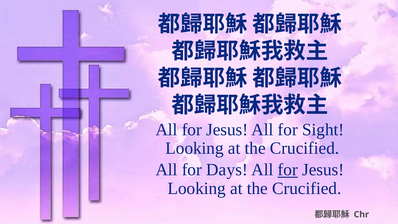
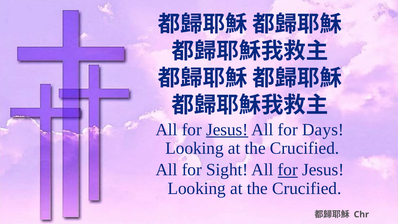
Jesus at (227, 130) underline: none -> present
Sight: Sight -> Days
Days: Days -> Sight
